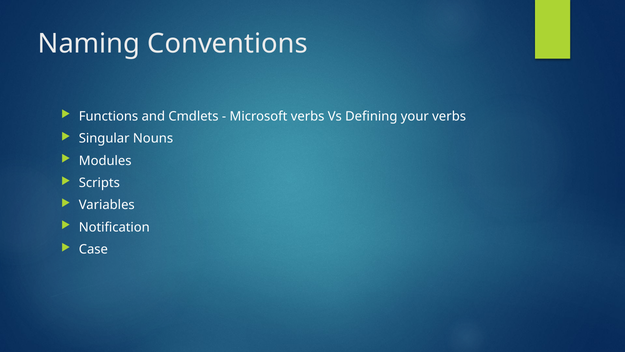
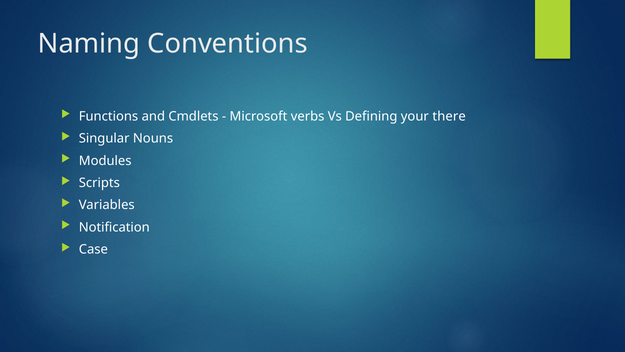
your verbs: verbs -> there
